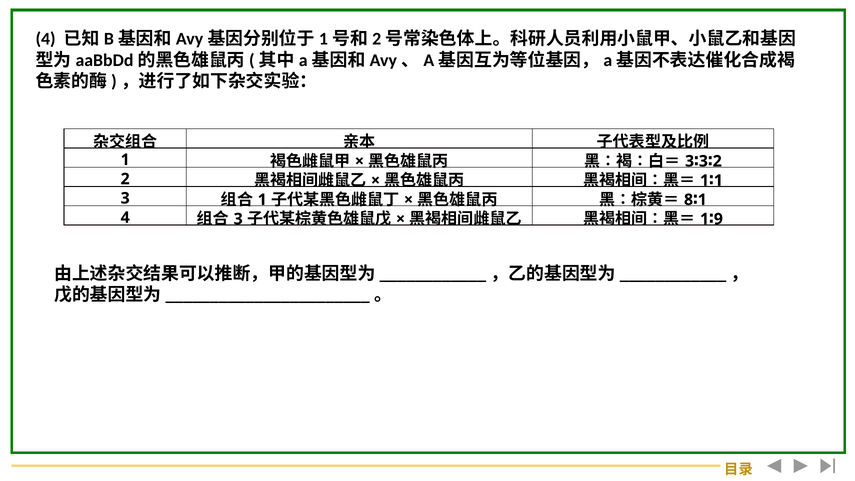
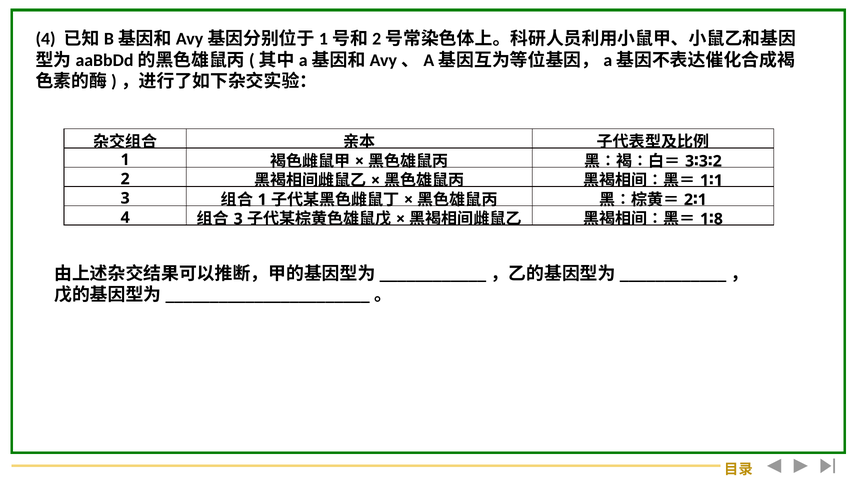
8 at (689, 200): 8 -> 2
9: 9 -> 8
